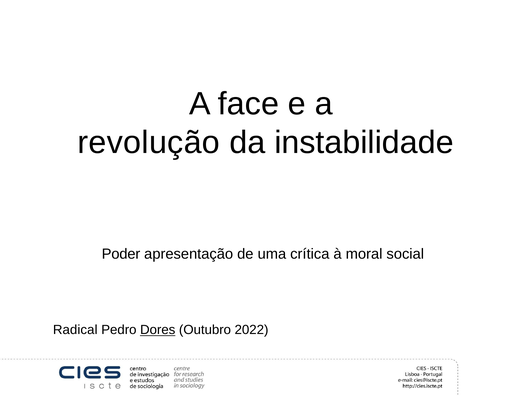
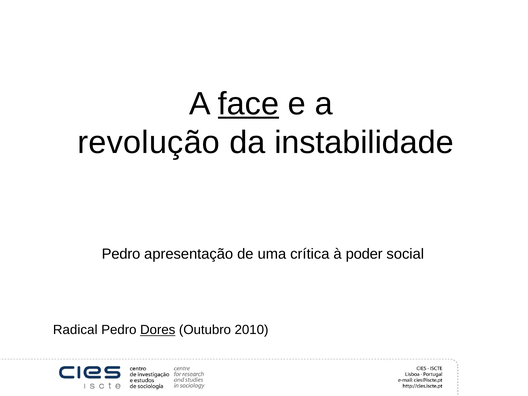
face underline: none -> present
Poder at (121, 254): Poder -> Pedro
moral: moral -> poder
2022: 2022 -> 2010
